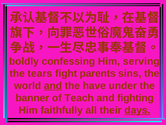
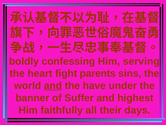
tears: tears -> heart
Teach: Teach -> Suffer
fighting: fighting -> highest
days underline: present -> none
